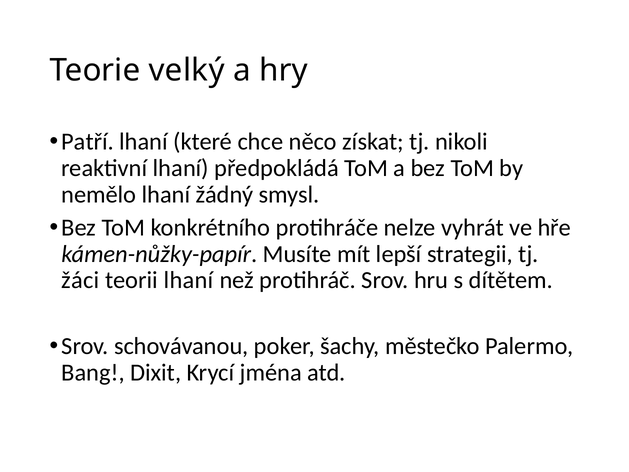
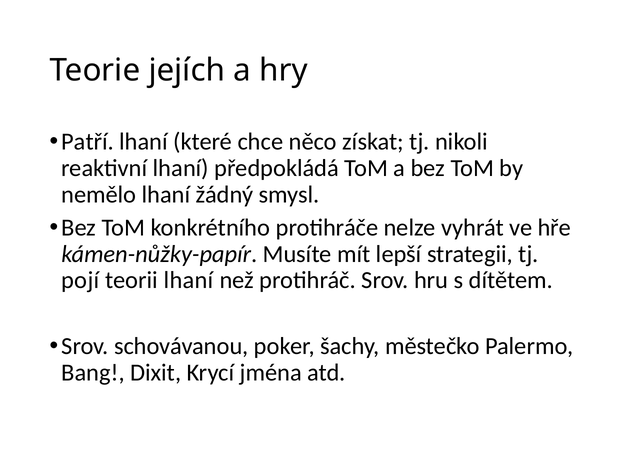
velký: velký -> jejích
žáci: žáci -> pojí
